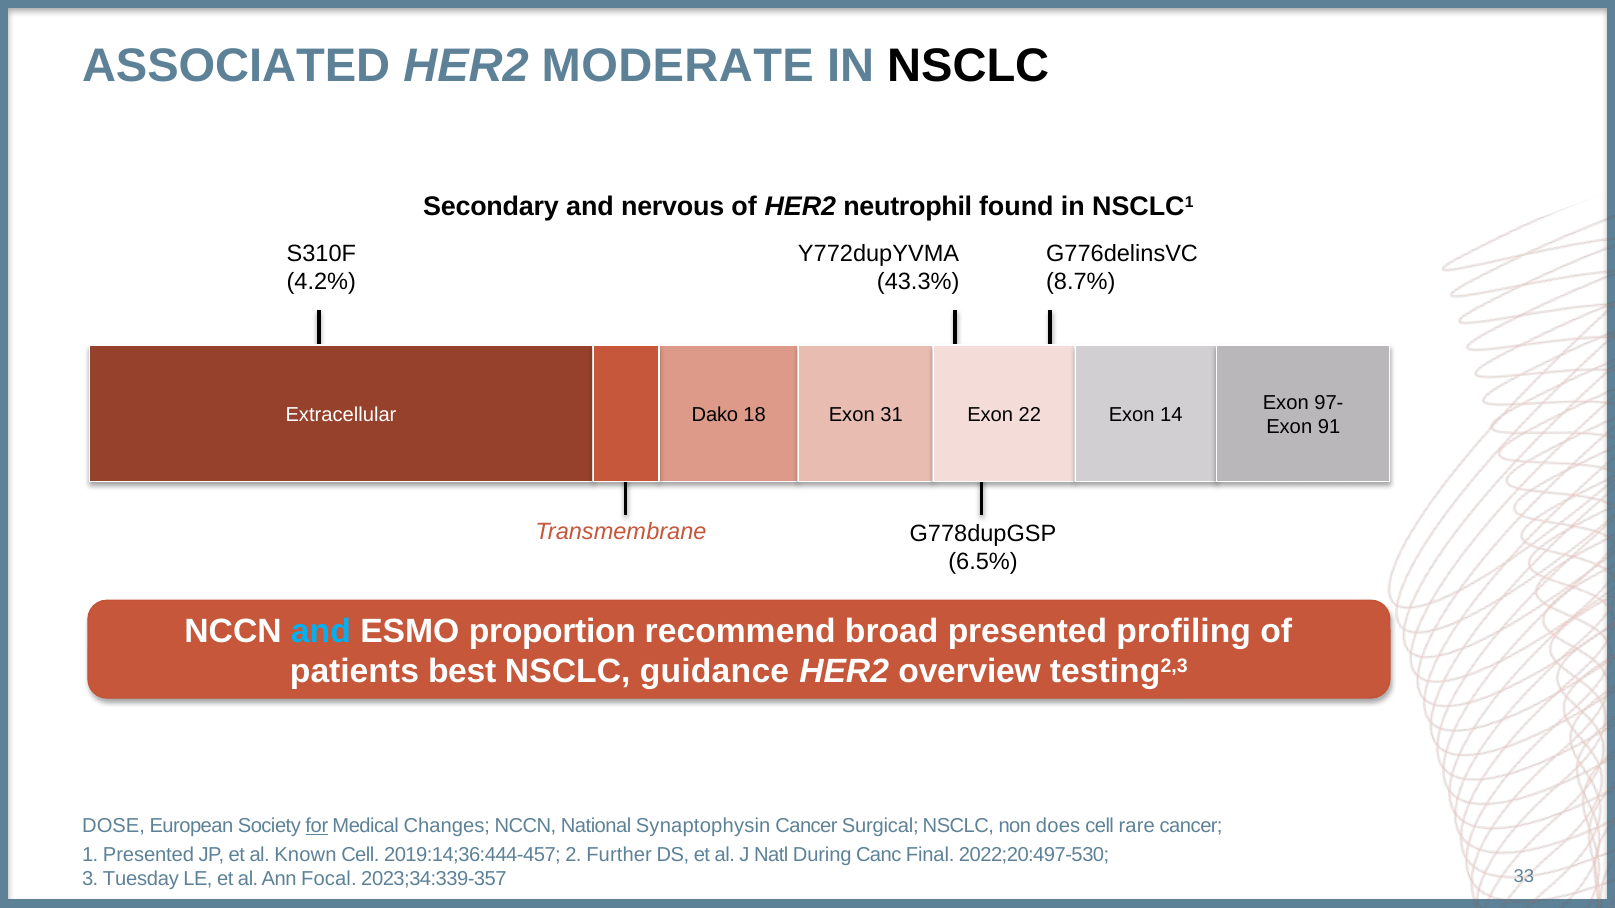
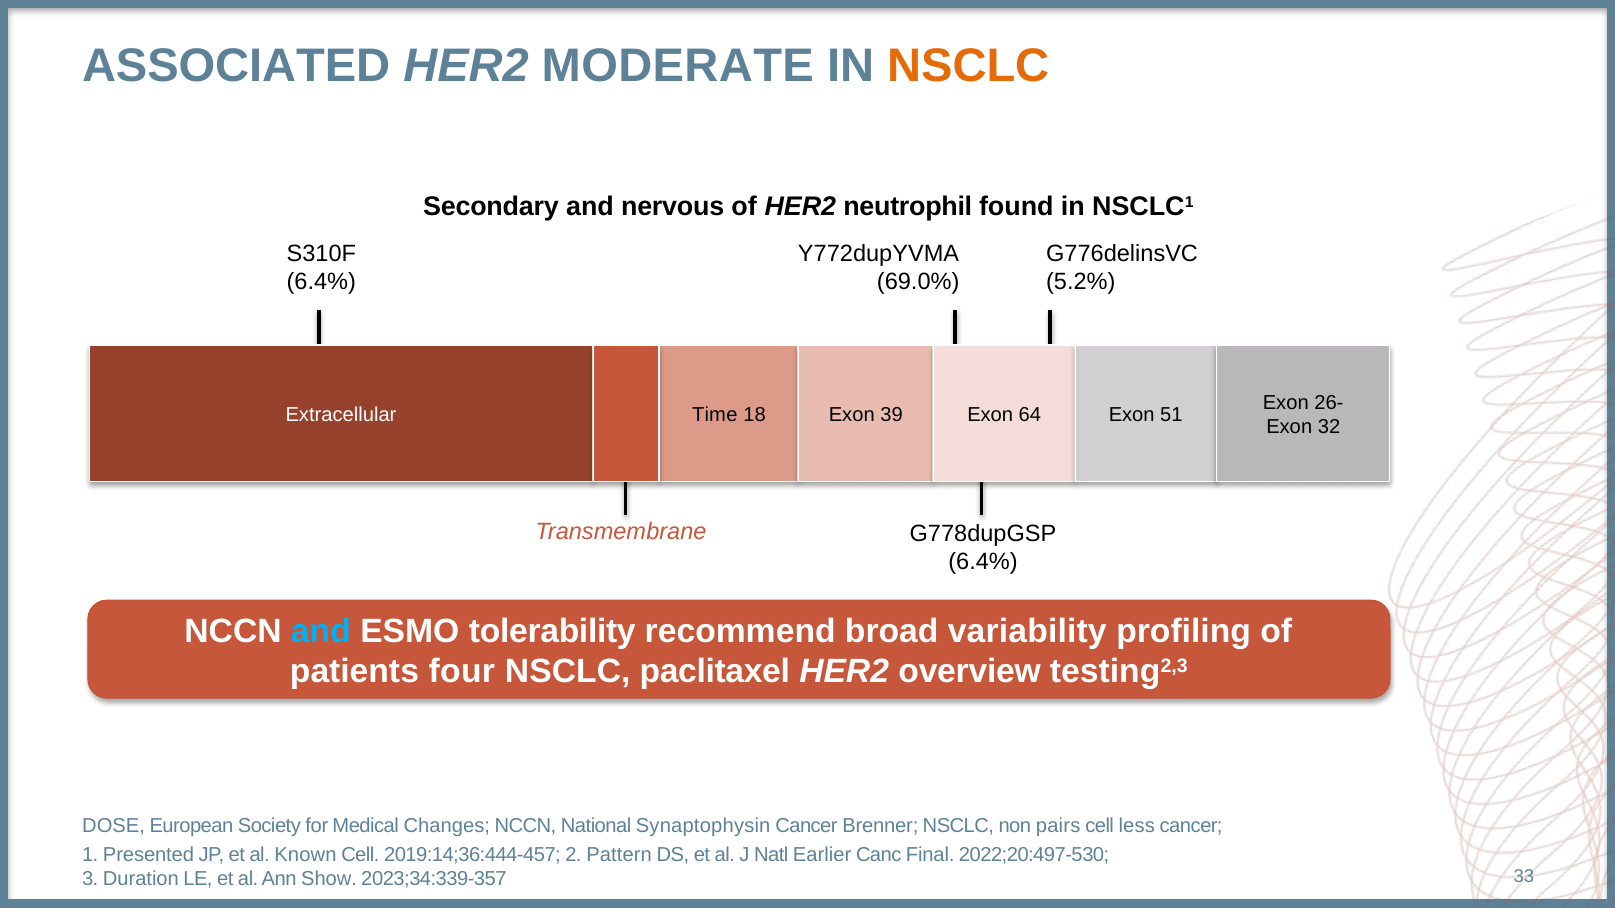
NSCLC at (968, 66) colour: black -> orange
4.2% at (321, 282): 4.2% -> 6.4%
43.3%: 43.3% -> 69.0%
8.7%: 8.7% -> 5.2%
97-: 97- -> 26-
Dako: Dako -> Time
31: 31 -> 39
22: 22 -> 64
14: 14 -> 51
91: 91 -> 32
6.5% at (983, 562): 6.5% -> 6.4%
proportion: proportion -> tolerability
broad presented: presented -> variability
best: best -> four
guidance: guidance -> paclitaxel
for underline: present -> none
Surgical: Surgical -> Brenner
does: does -> pairs
rare: rare -> less
Further: Further -> Pattern
During: During -> Earlier
Tuesday: Tuesday -> Duration
Focal: Focal -> Show
